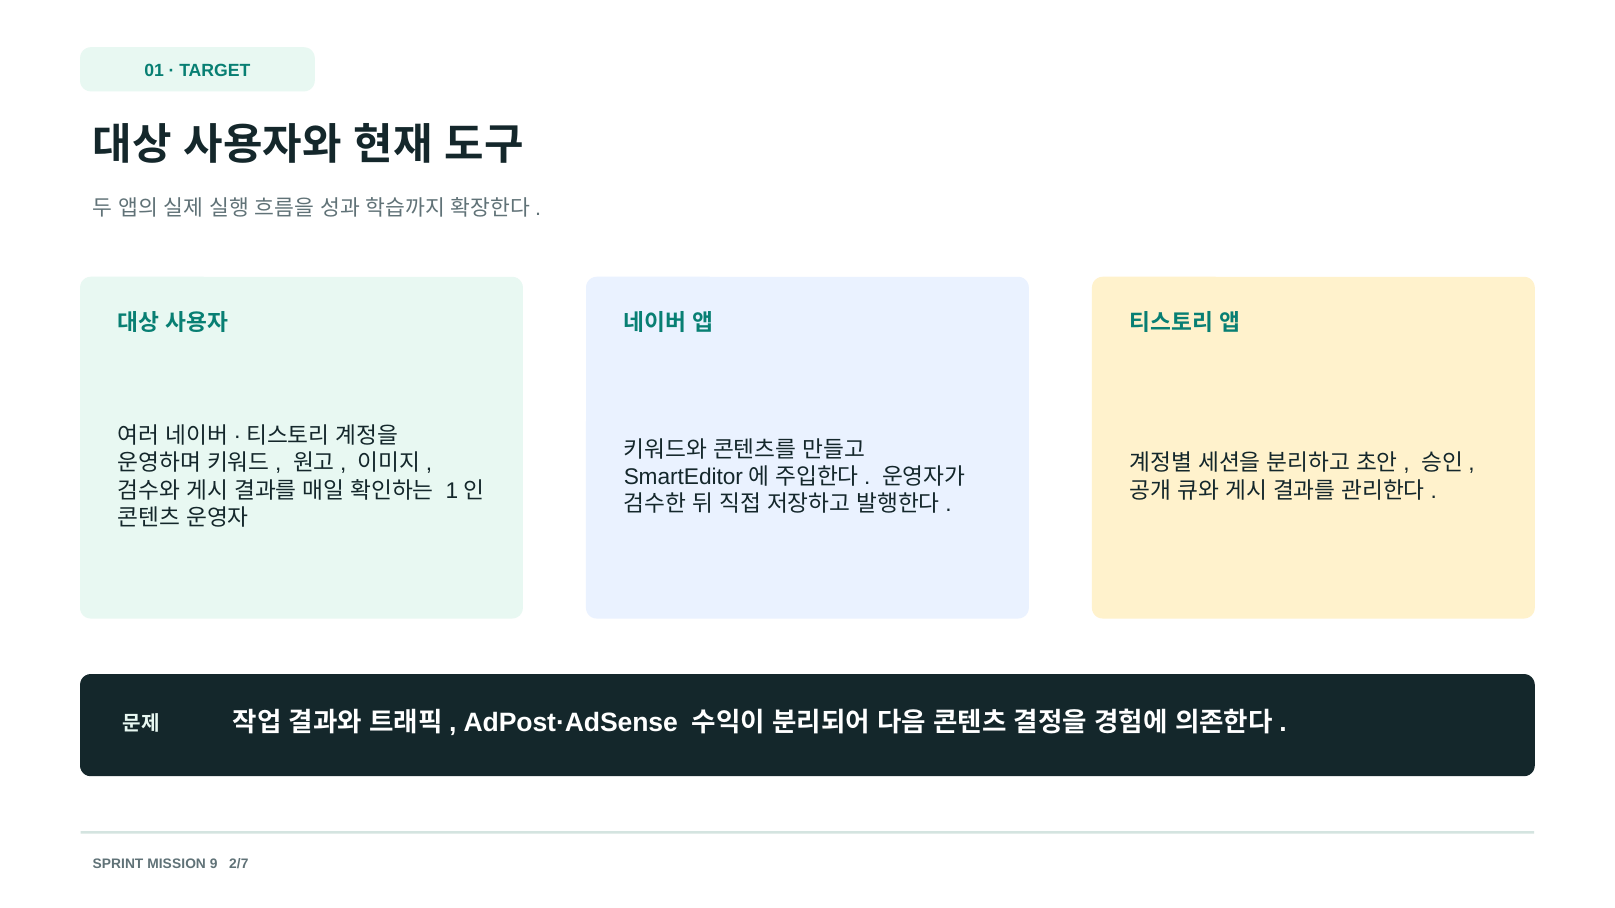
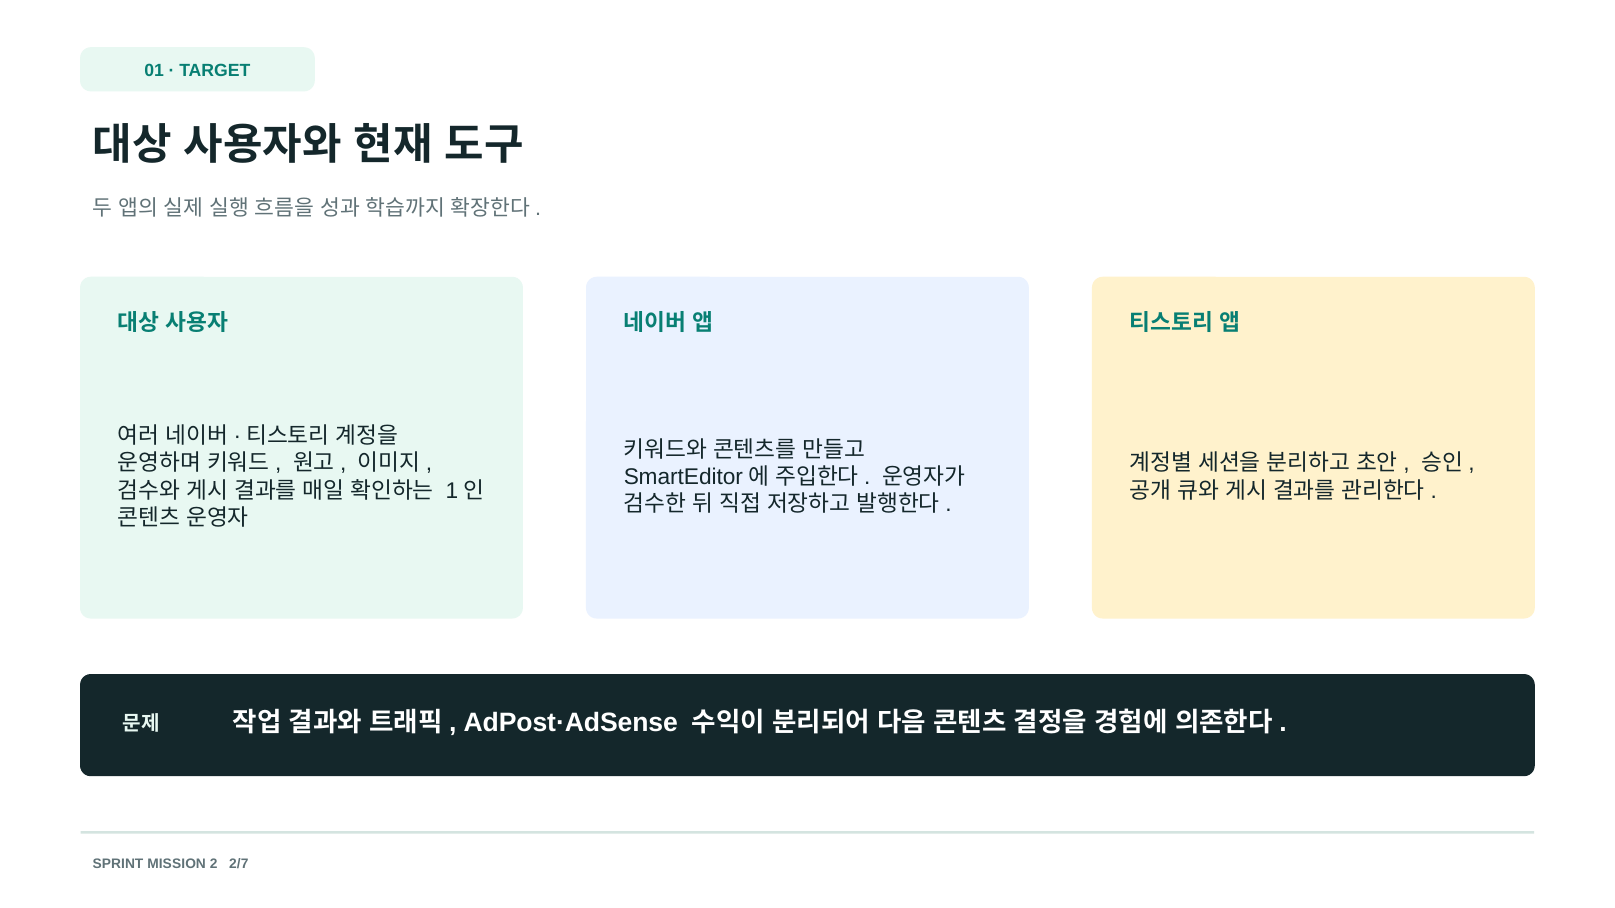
9: 9 -> 2
